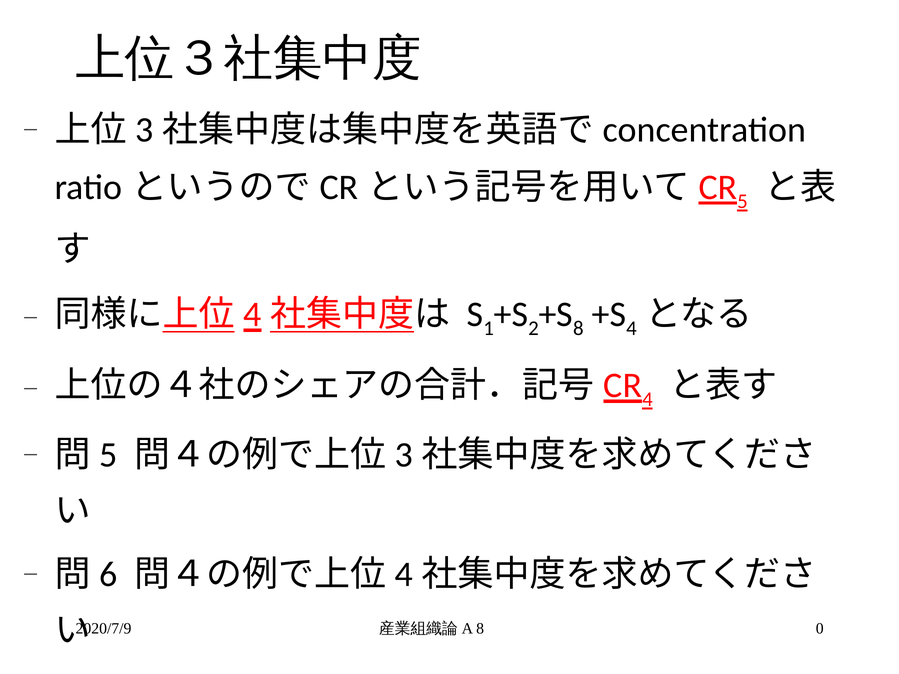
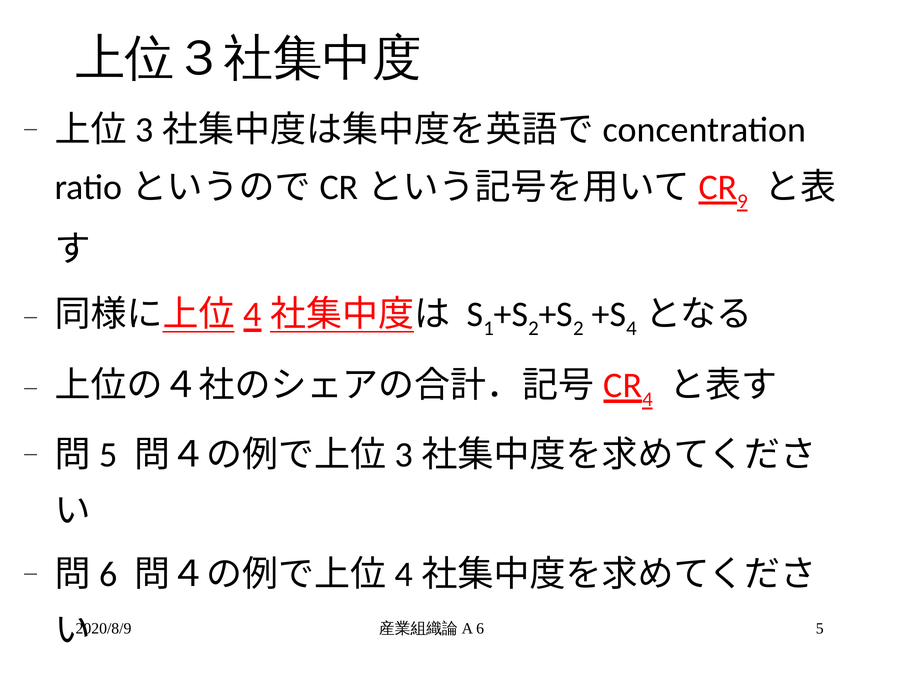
5: 5 -> 9
8 at (578, 329): 8 -> 2
0: 0 -> 5
2020/7/9: 2020/7/9 -> 2020/8/9
8 at (480, 629): 8 -> 6
